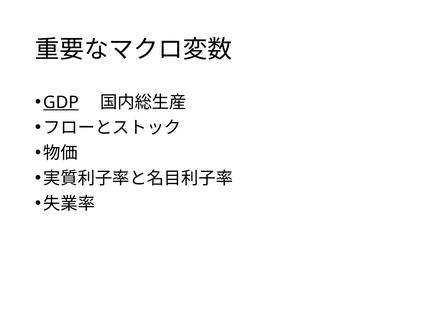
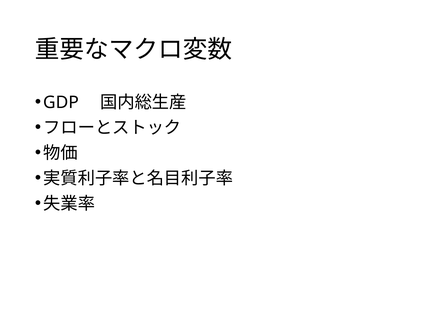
GDP underline: present -> none
